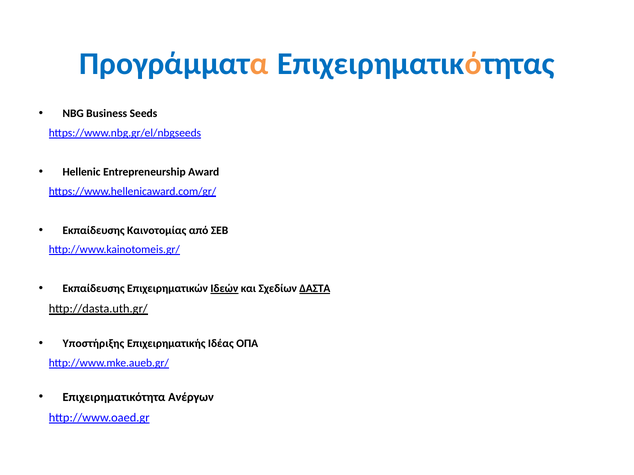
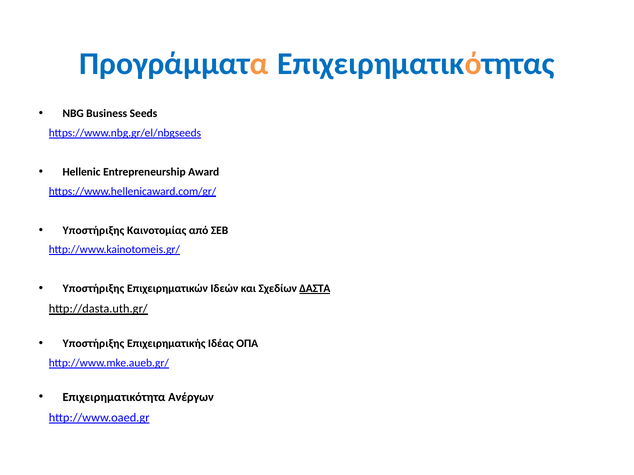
Εκπαίδευσης at (94, 231): Εκπαίδευσης -> Υποστήριξης
Εκπαίδευσης at (94, 289): Εκπαίδευσης -> Υποστήριξης
Ιδεών underline: present -> none
